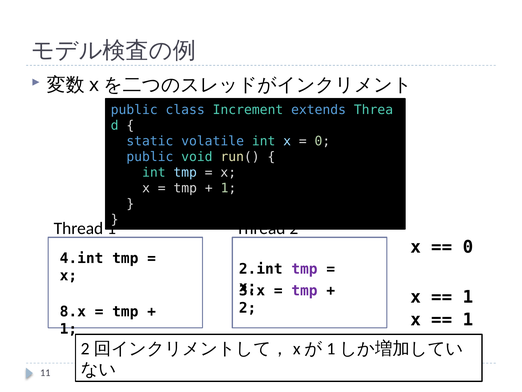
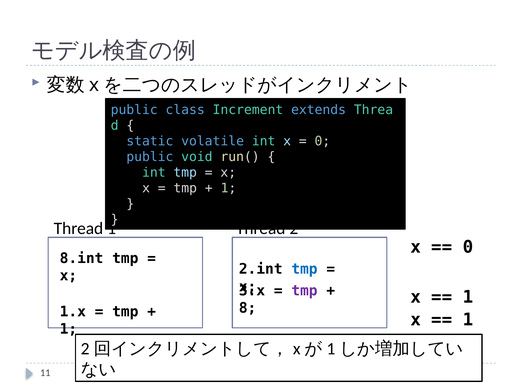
4.int: 4.int -> 8.int
tmp at (304, 269) colour: purple -> blue
2 at (248, 308): 2 -> 8
8.x: 8.x -> 1.x
